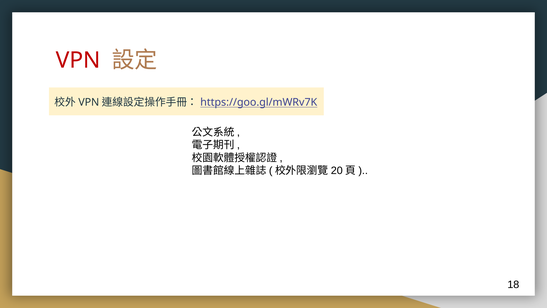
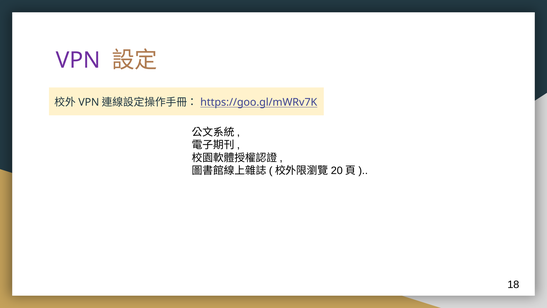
VPN colour: red -> purple
